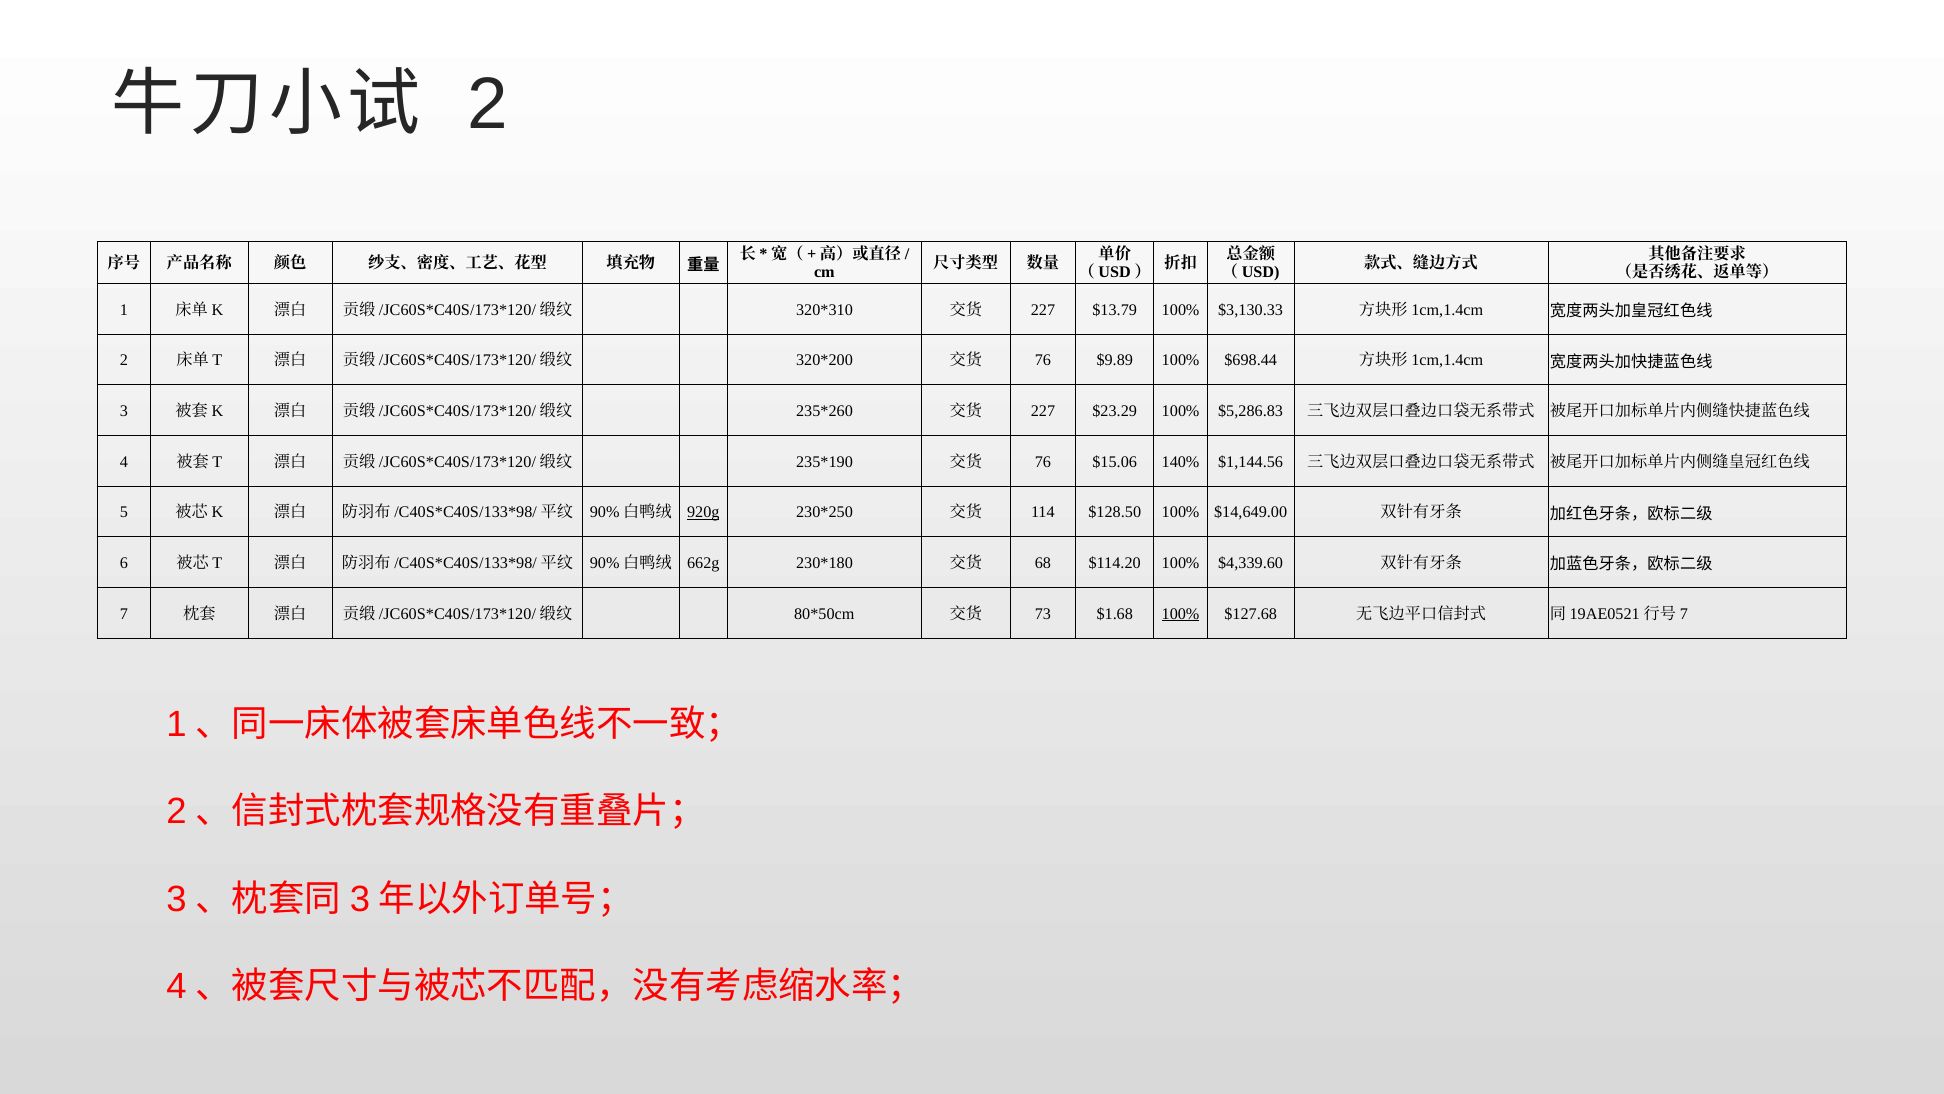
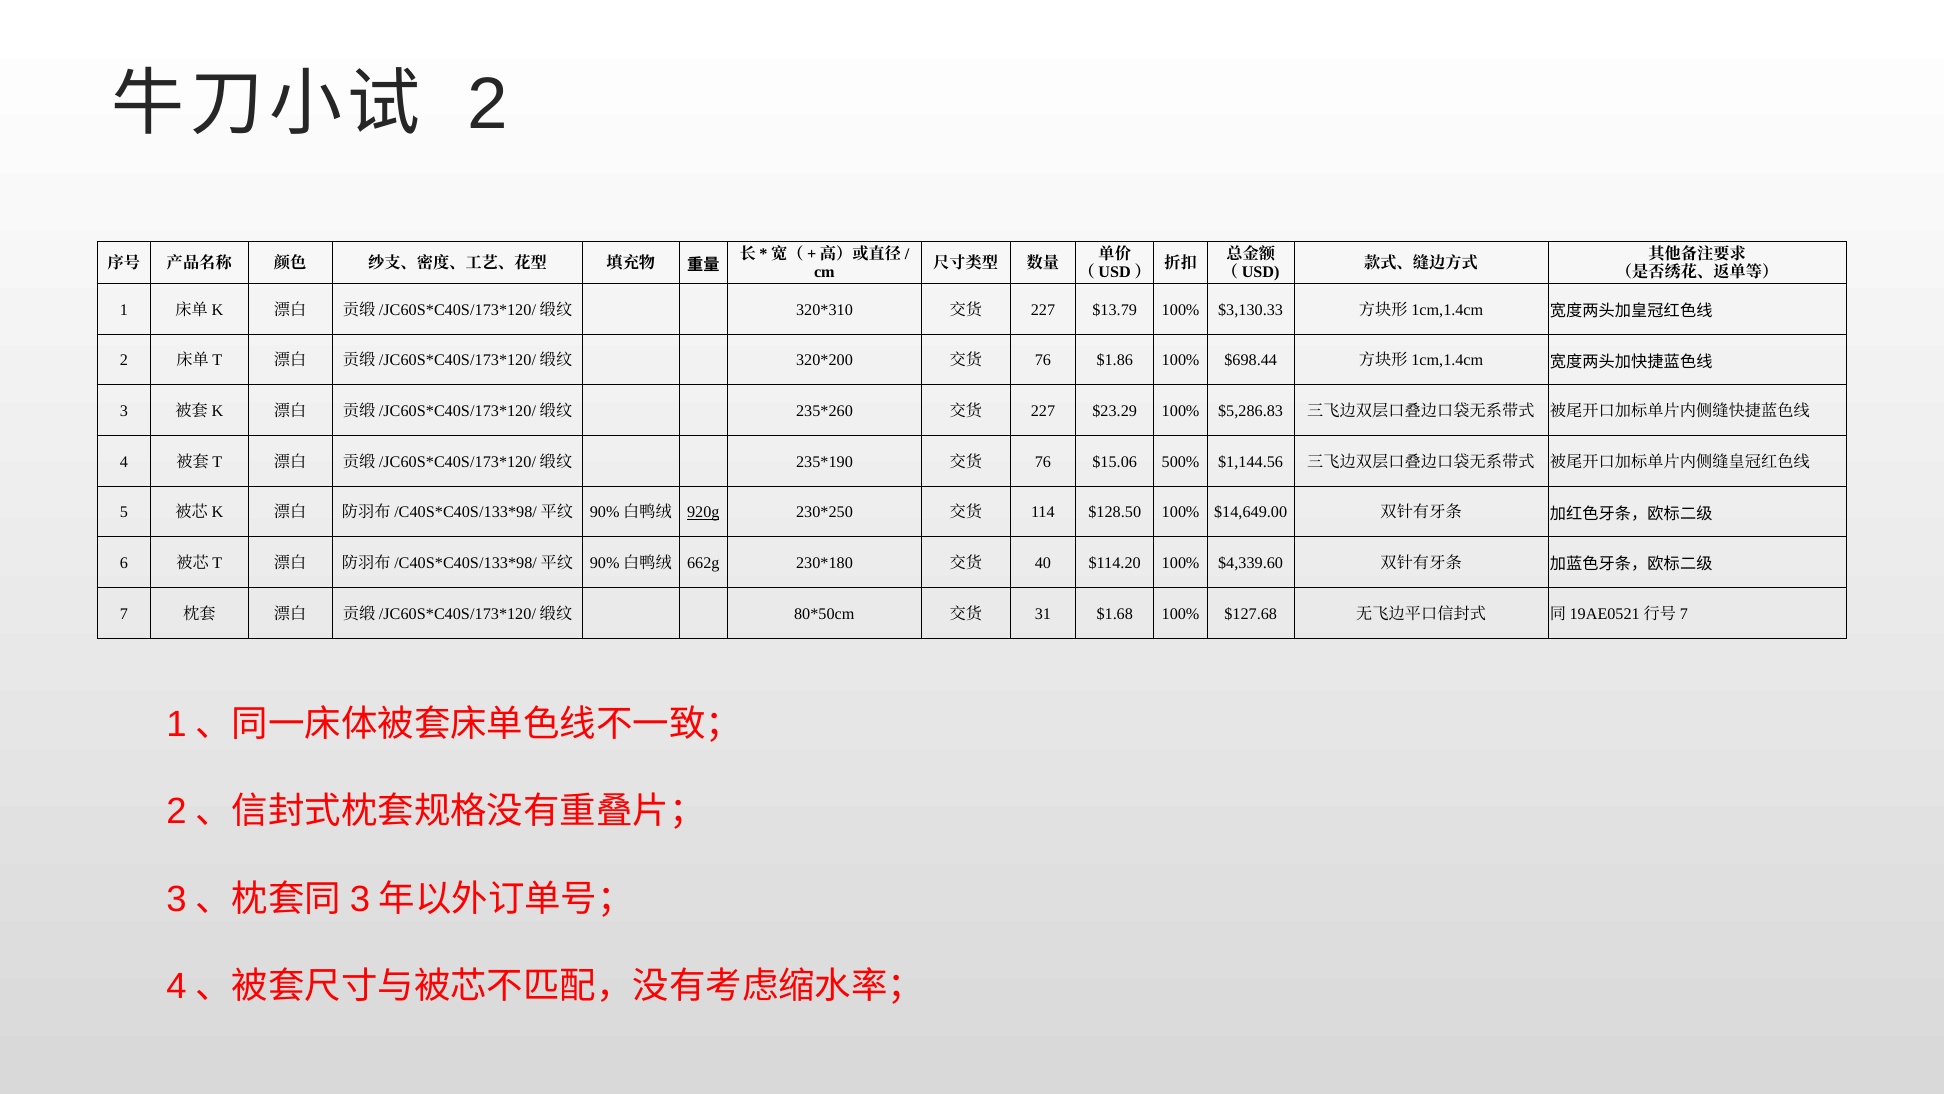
$9.89: $9.89 -> $1.86
140%: 140% -> 500%
68: 68 -> 40
73: 73 -> 31
100% at (1181, 613) underline: present -> none
